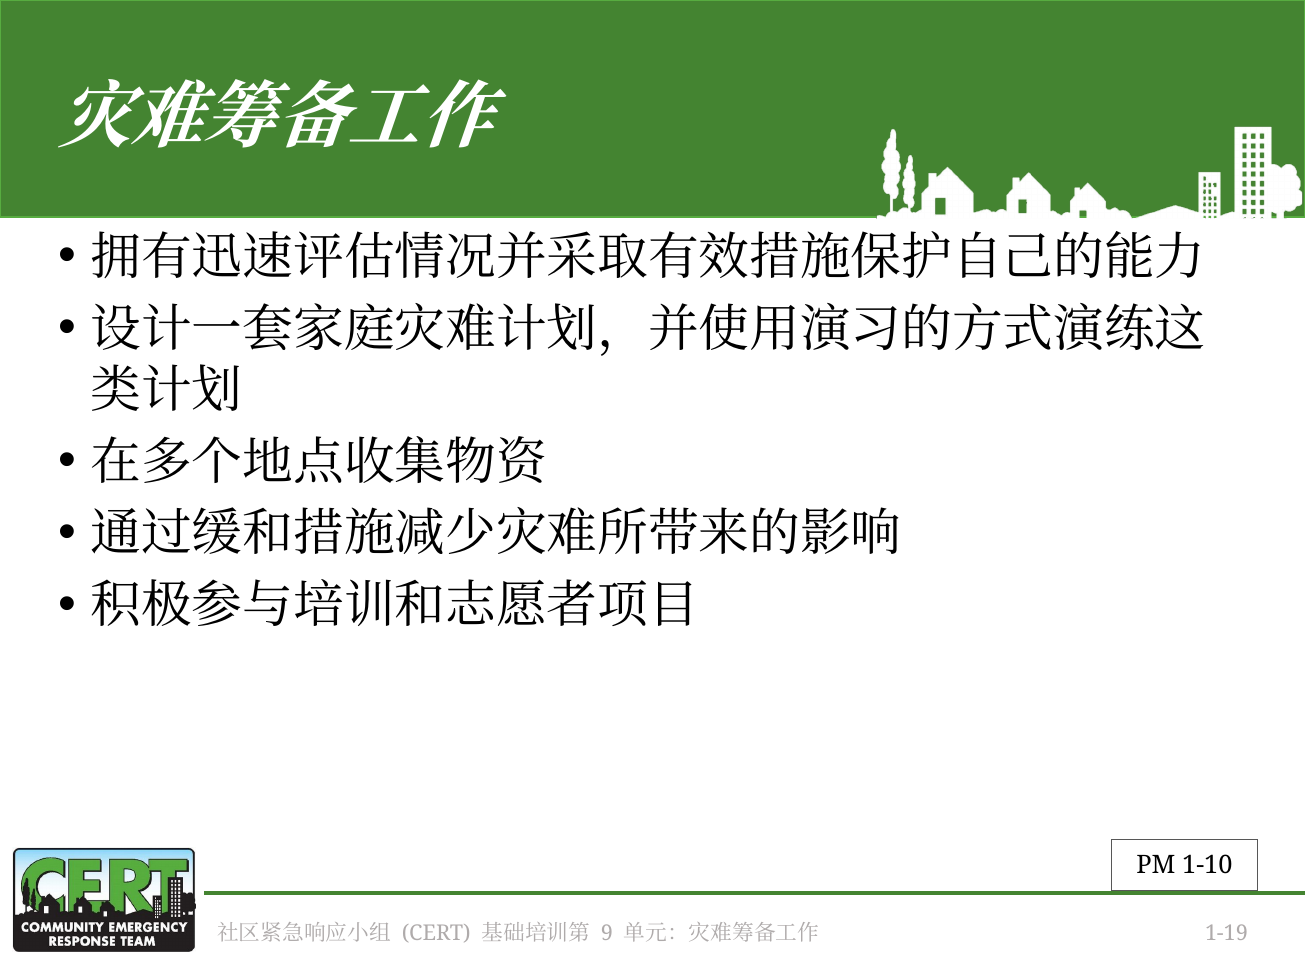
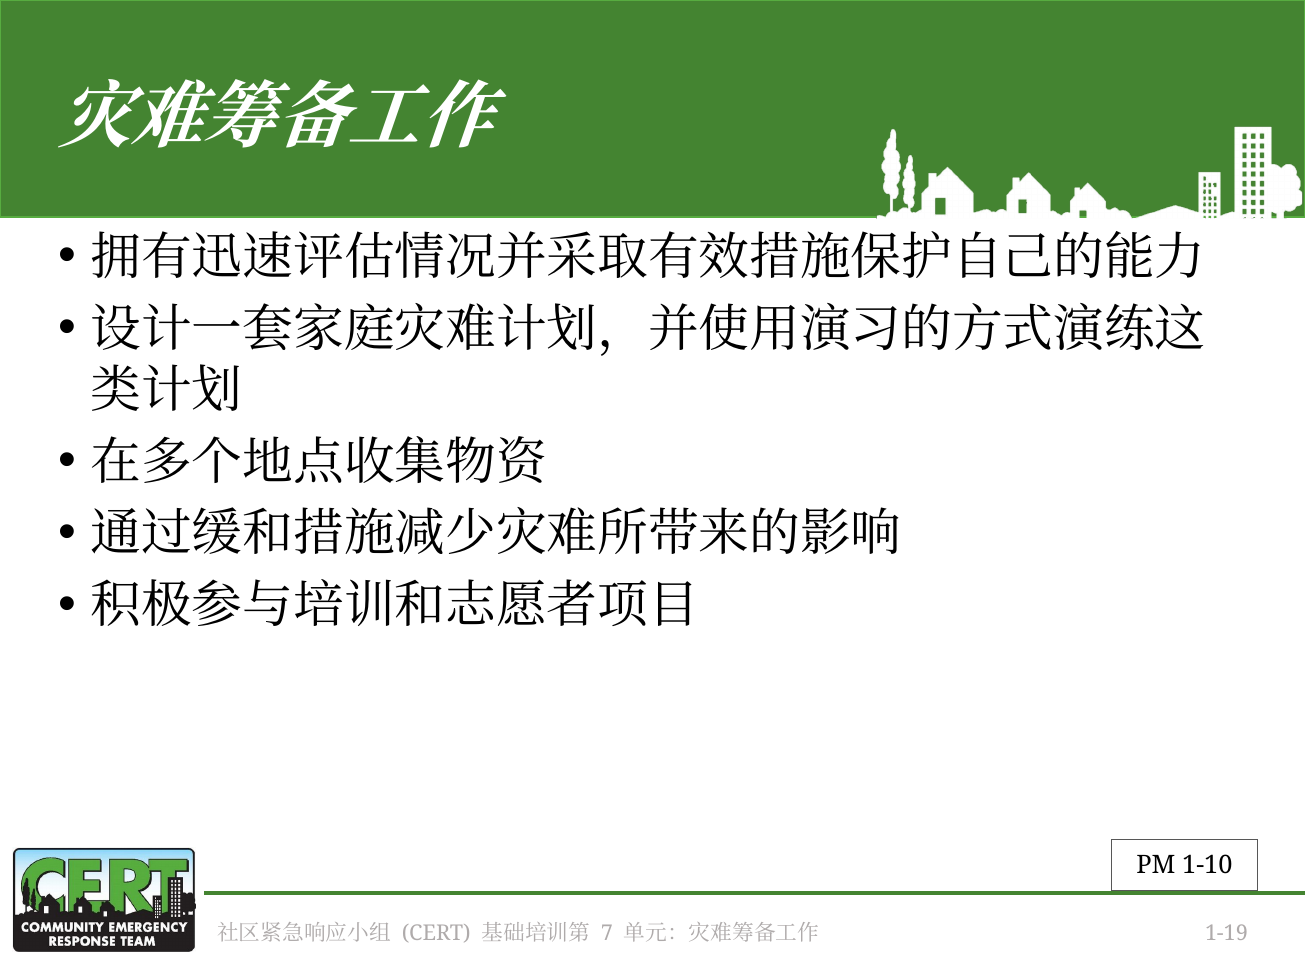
9: 9 -> 7
